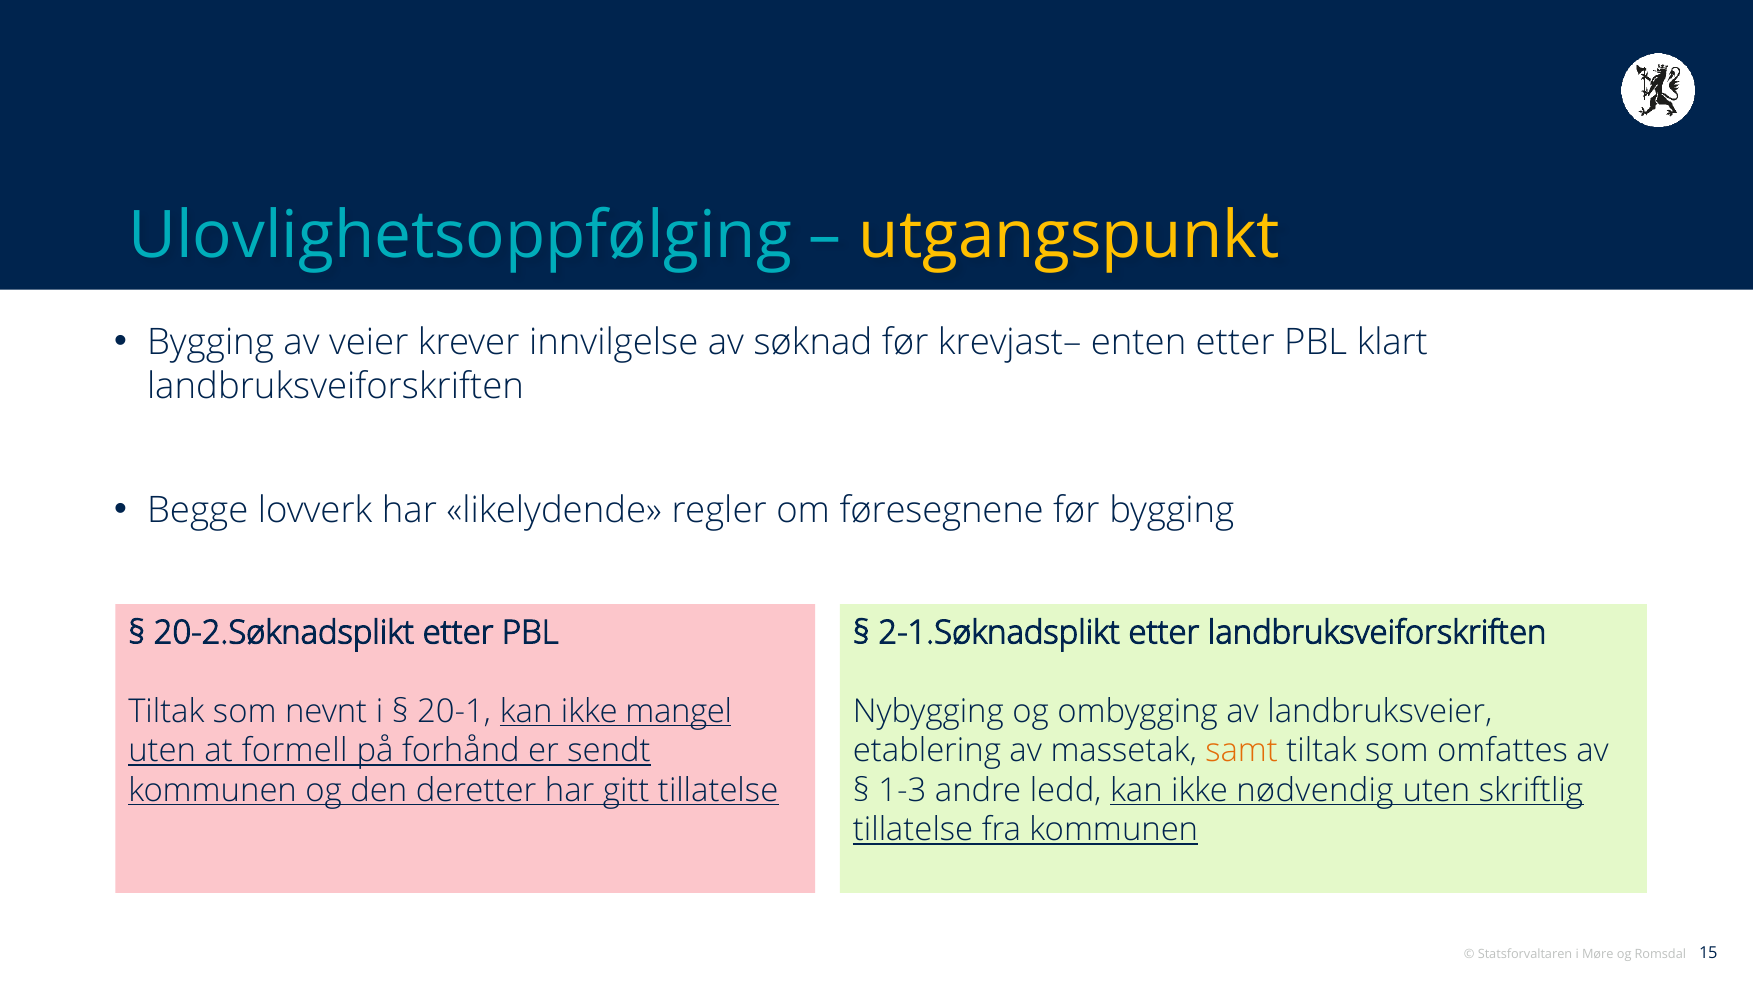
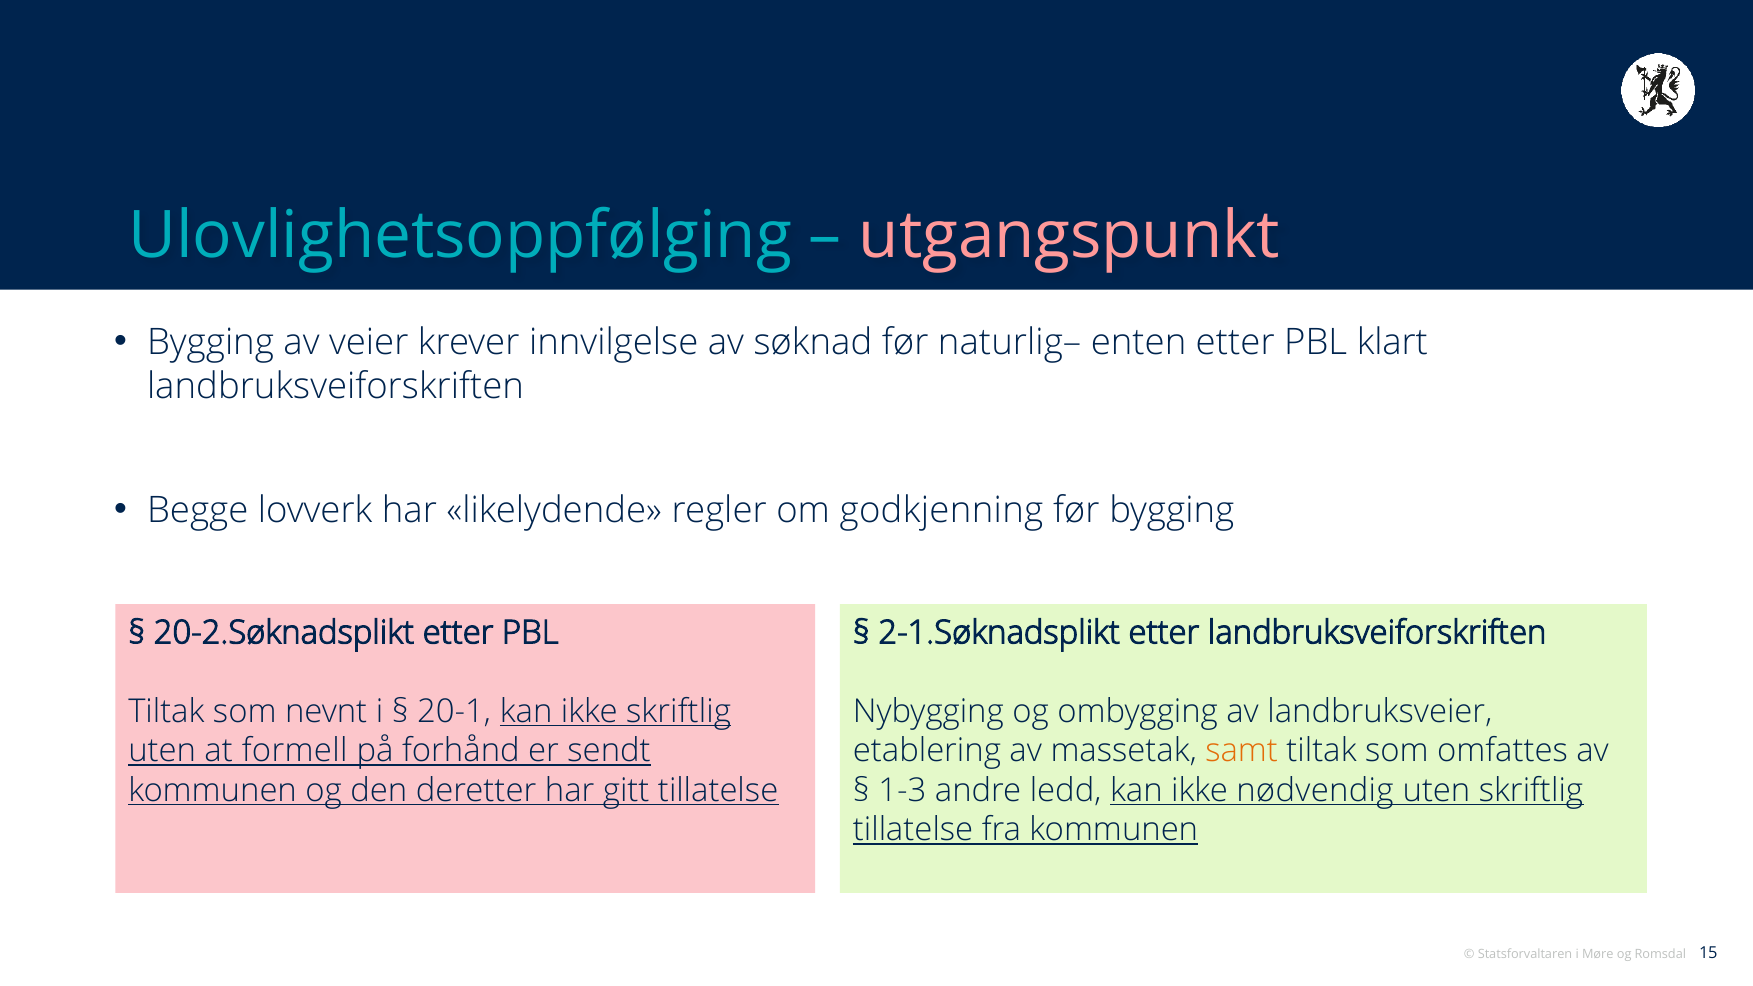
utgangspunkt colour: yellow -> pink
krevjast–: krevjast– -> naturlig–
føresegnene: føresegnene -> godkjenning
ikke mangel: mangel -> skriftlig
